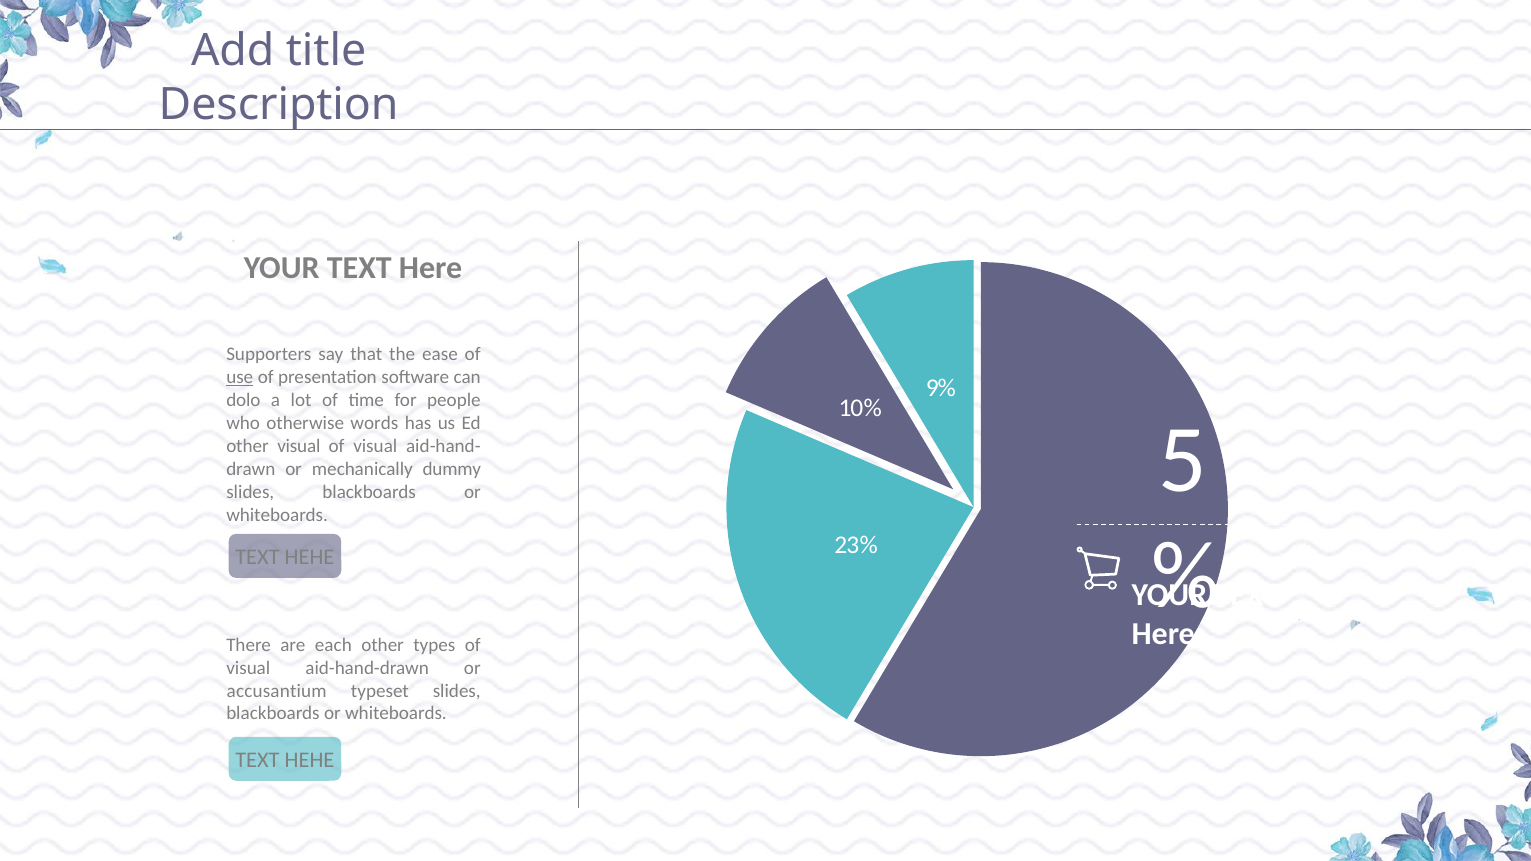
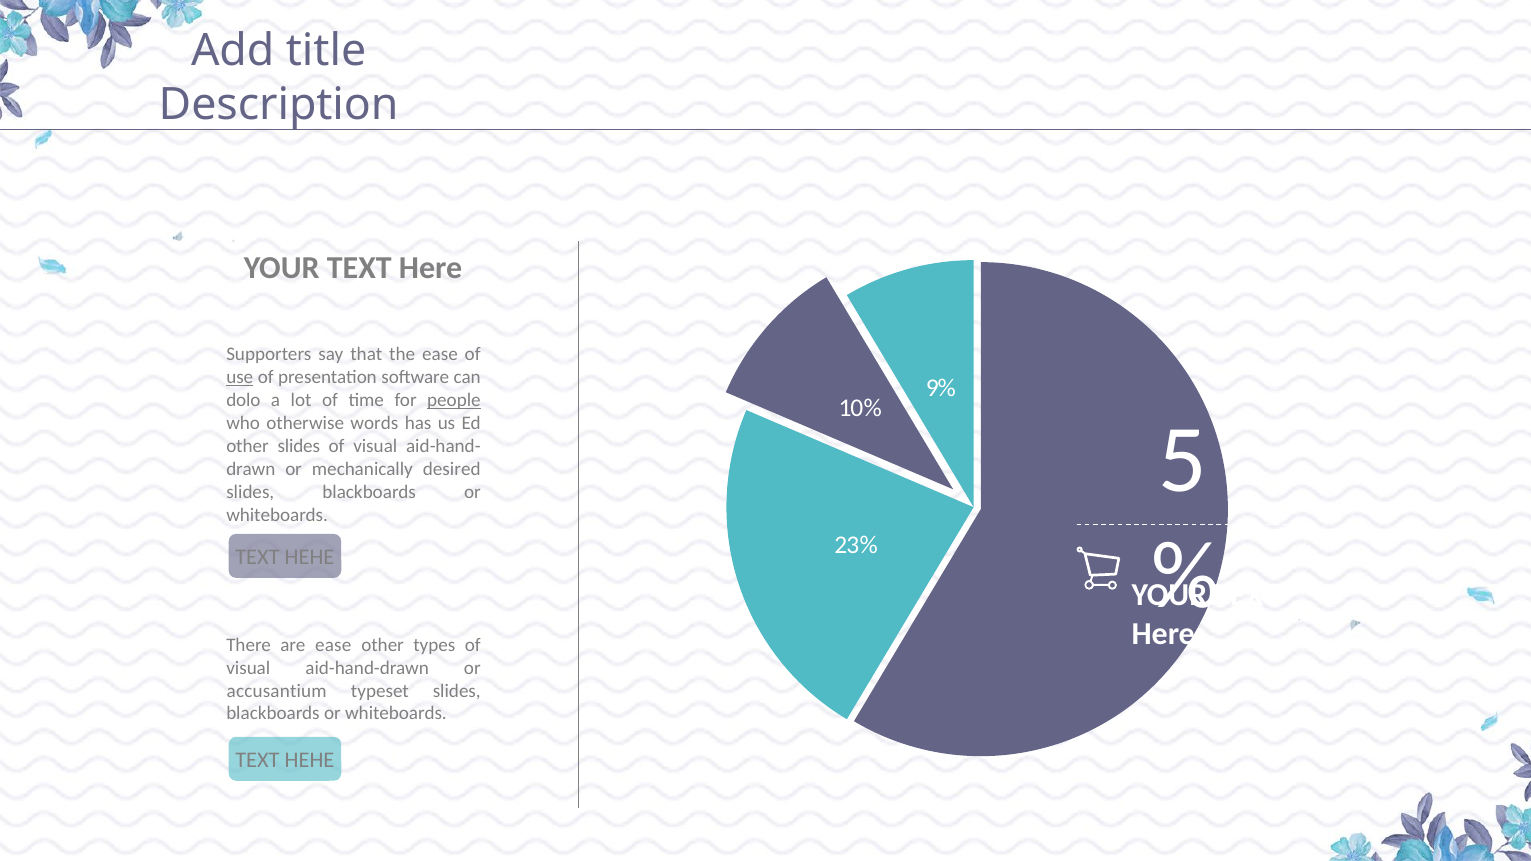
people underline: none -> present
other visual: visual -> slides
dummy: dummy -> desired
are each: each -> ease
